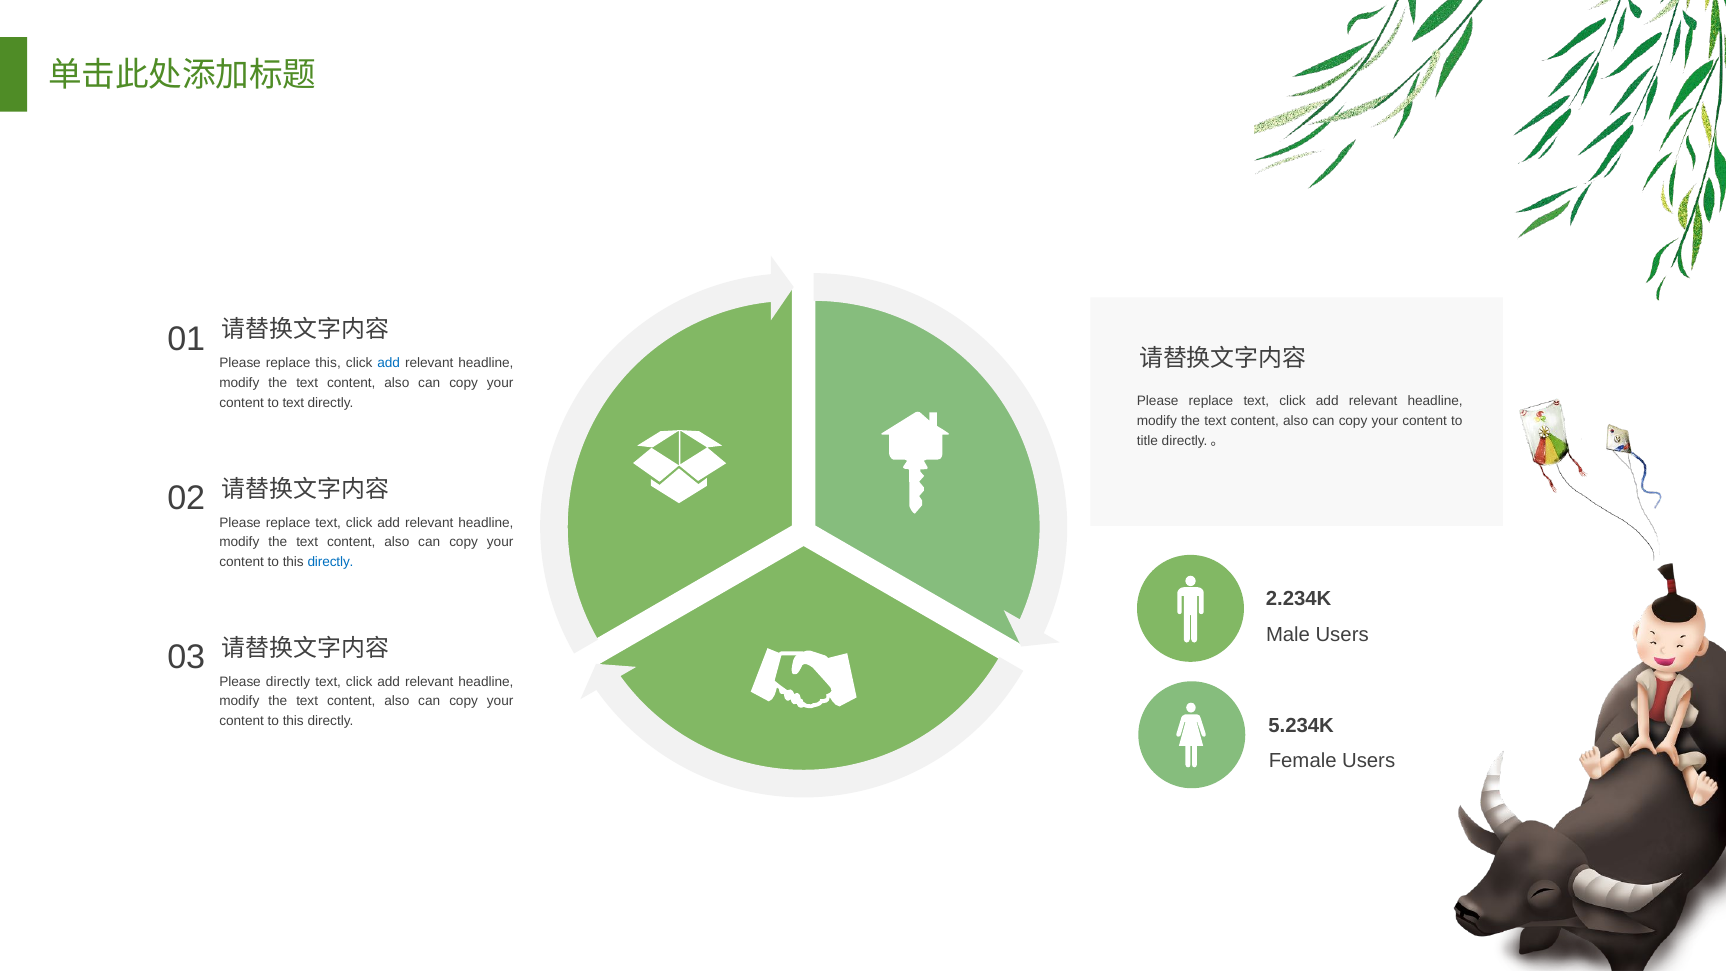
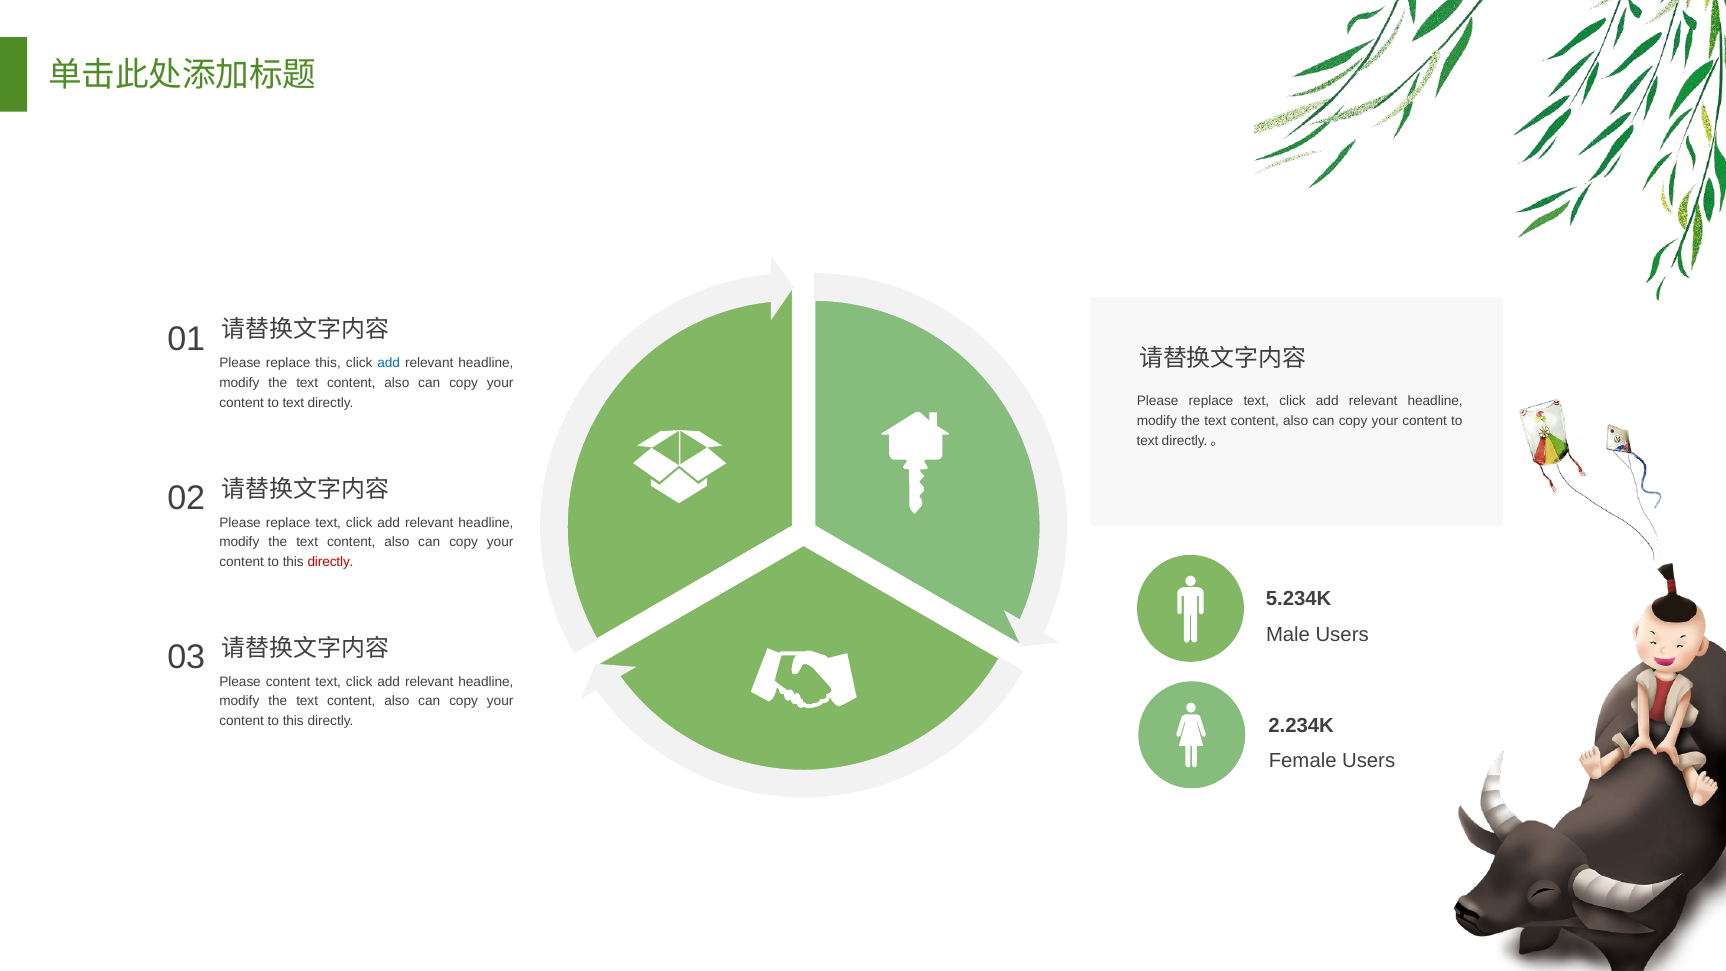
title at (1147, 441): title -> text
directly at (331, 562) colour: blue -> red
2.234K: 2.234K -> 5.234K
Please directly: directly -> content
5.234K: 5.234K -> 2.234K
